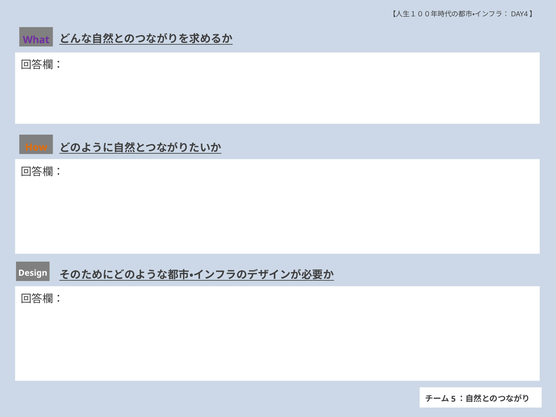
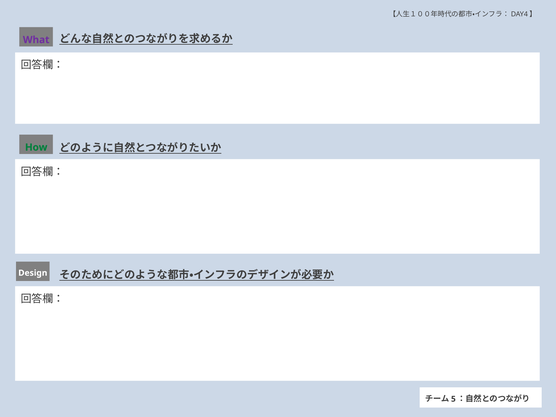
How colour: orange -> green
